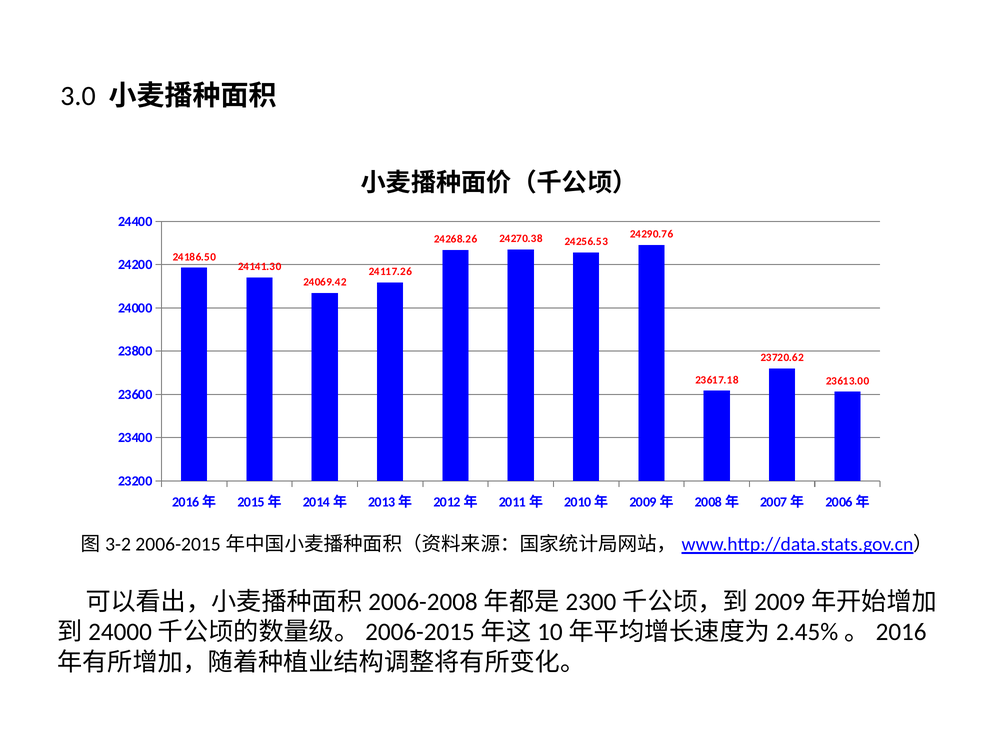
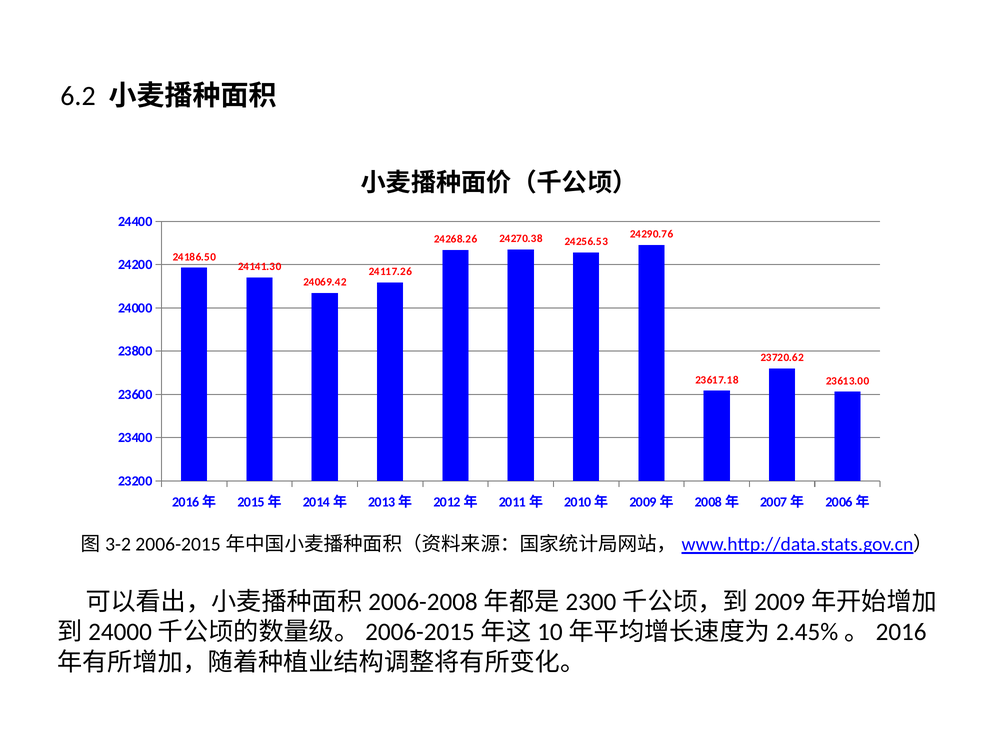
3.0: 3.0 -> 6.2
